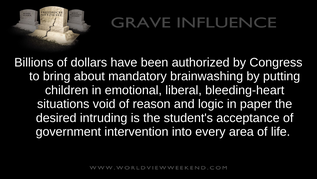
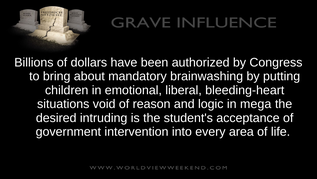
paper: paper -> mega
